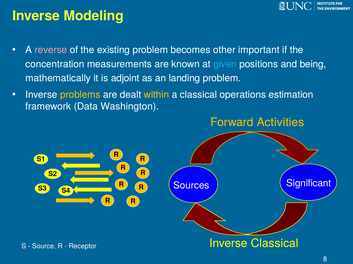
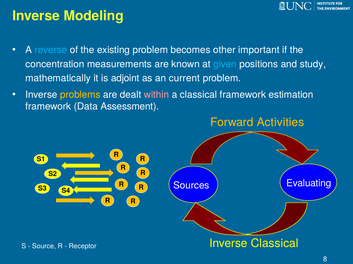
reverse colour: pink -> light blue
being: being -> study
landing: landing -> current
within colour: yellow -> pink
classical operations: operations -> framework
Washington: Washington -> Assessment
Significant: Significant -> Evaluating
